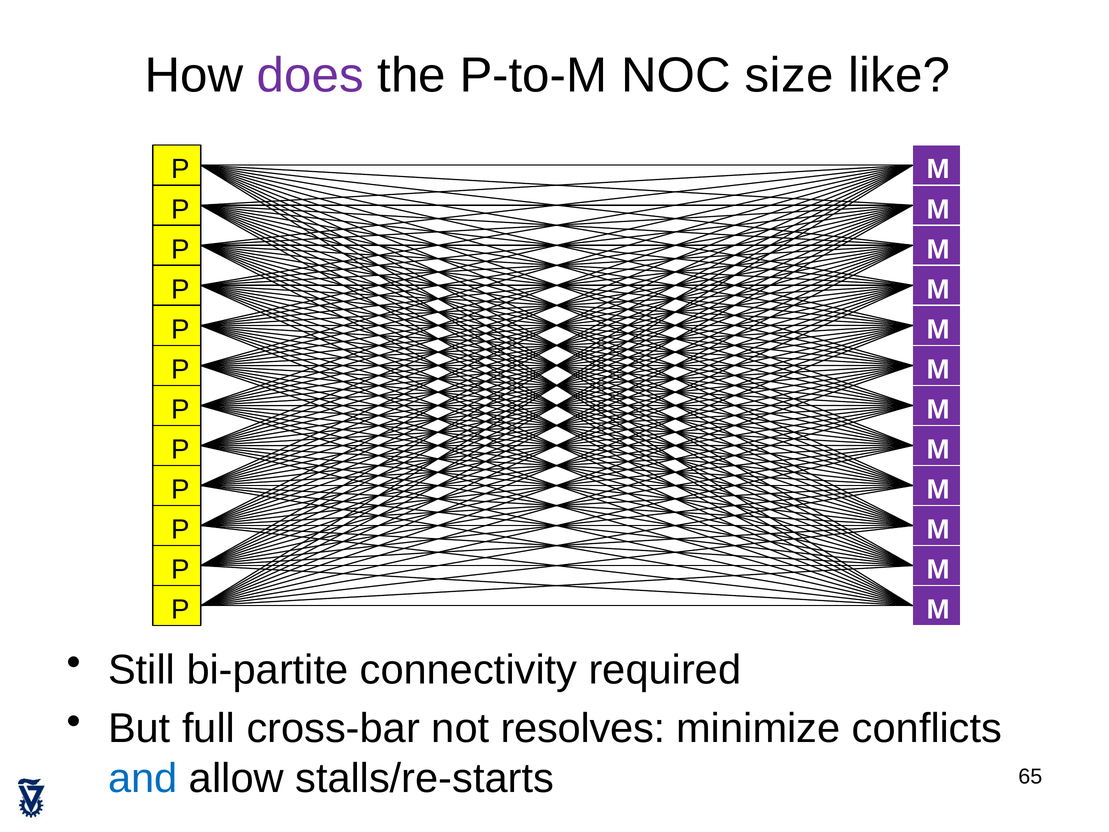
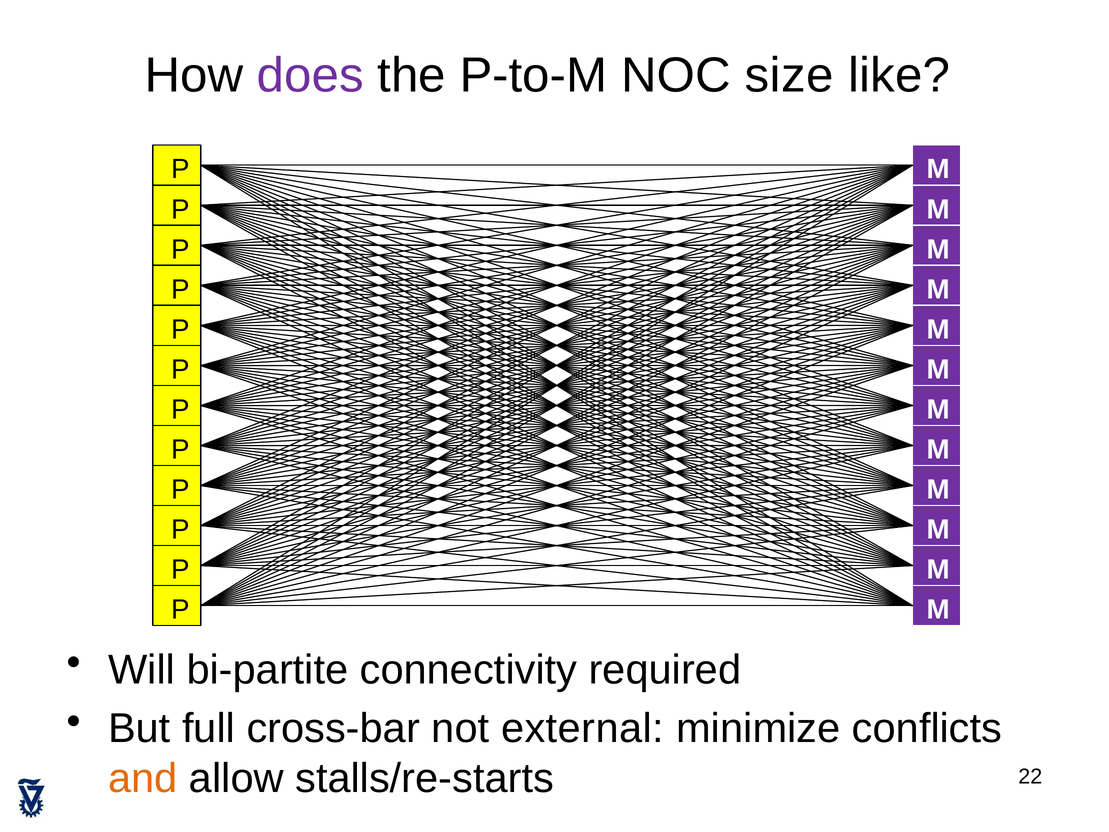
Still: Still -> Will
resolves: resolves -> external
and colour: blue -> orange
65: 65 -> 22
